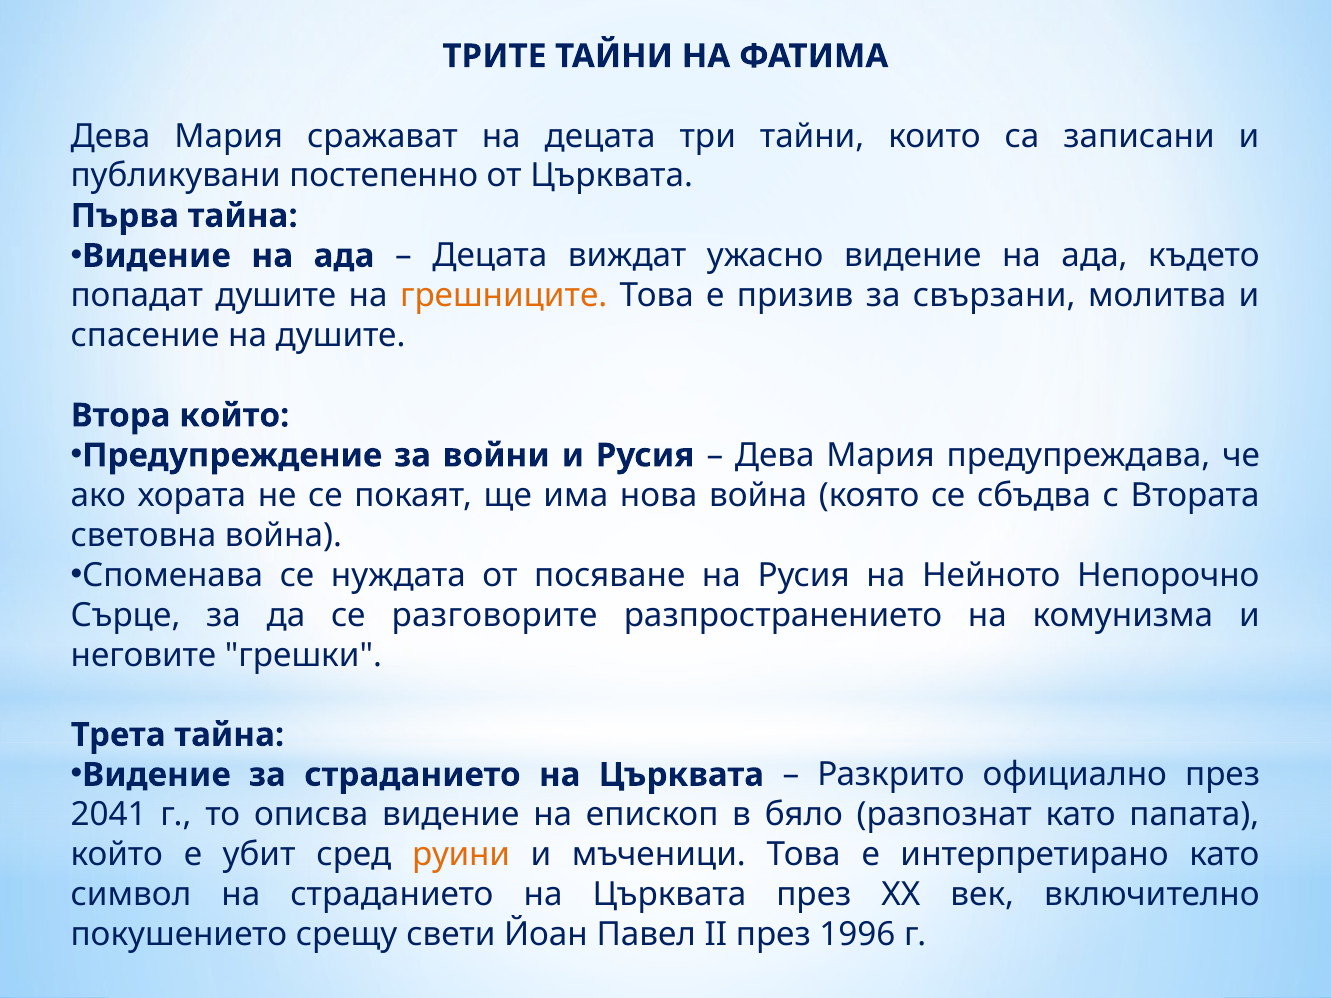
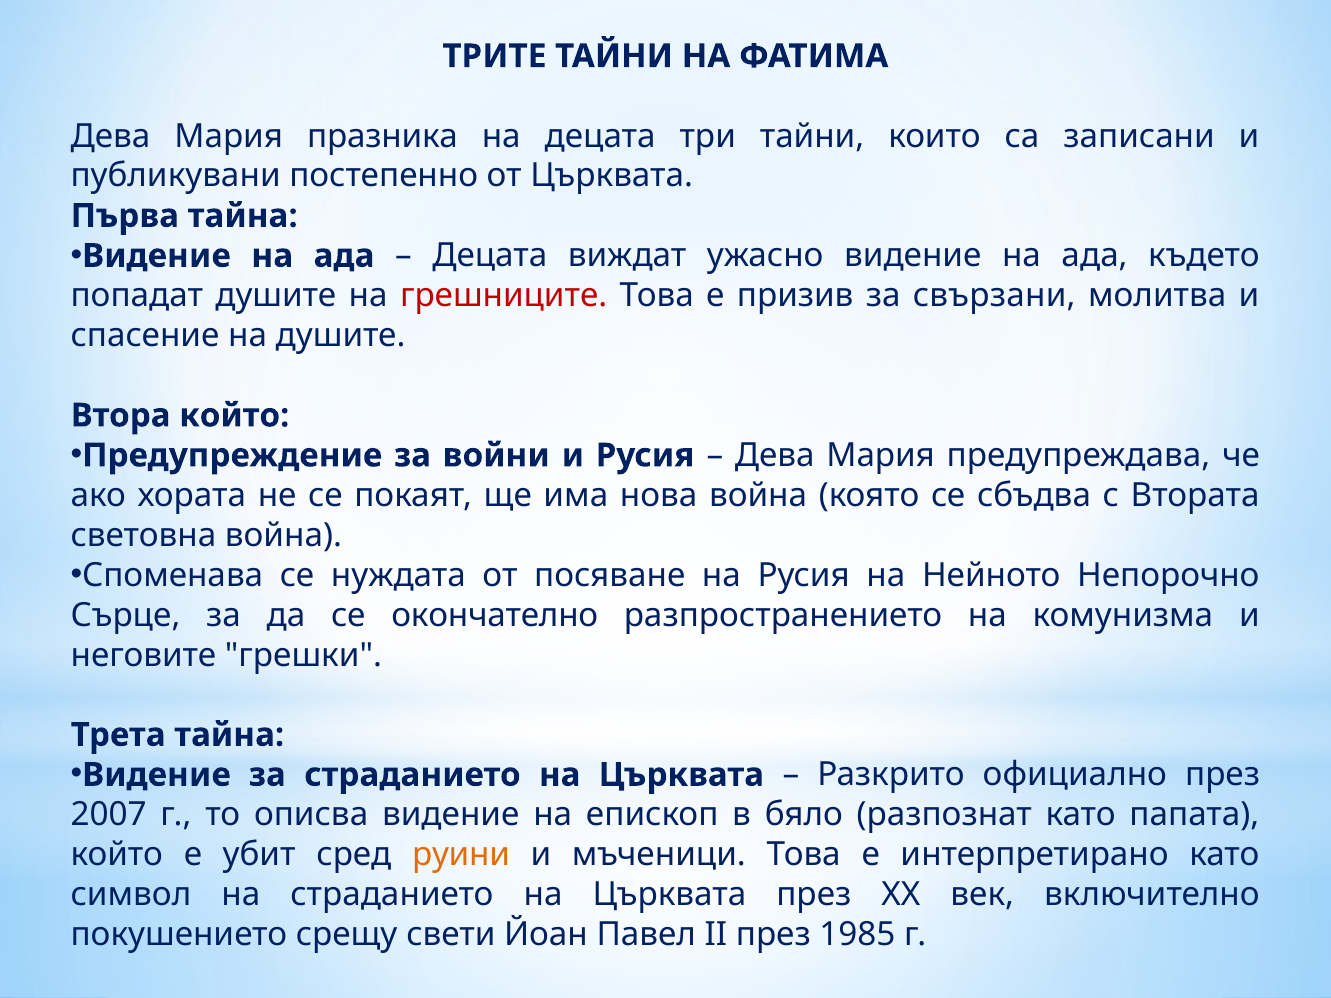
сражават: сражават -> празника
грешниците colour: orange -> red
разговорите: разговорите -> окончателно
2041: 2041 -> 2007
1996: 1996 -> 1985
